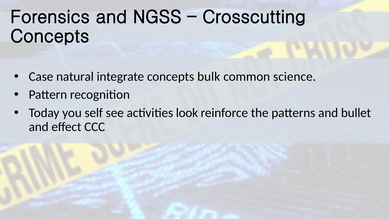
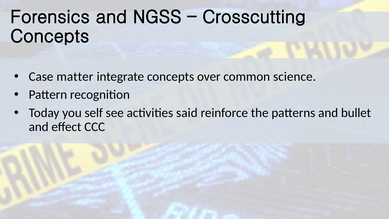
natural: natural -> matter
bulk: bulk -> over
look: look -> said
